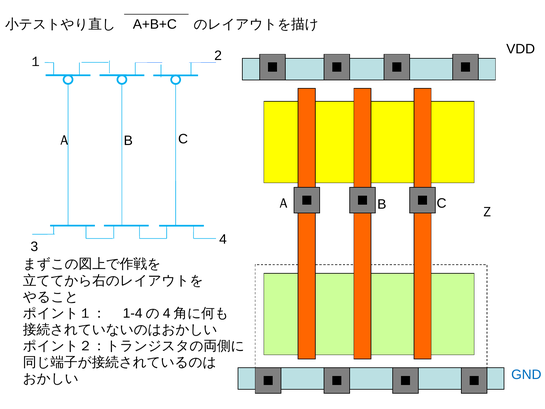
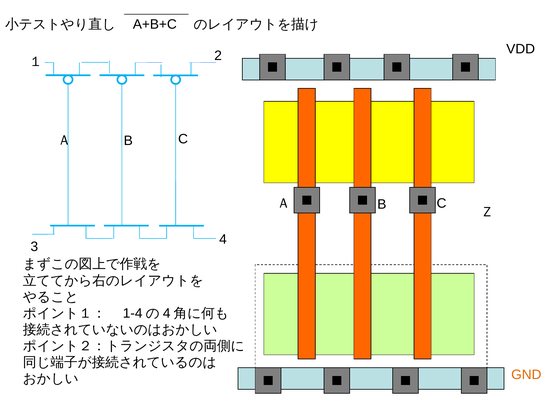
GND colour: blue -> orange
